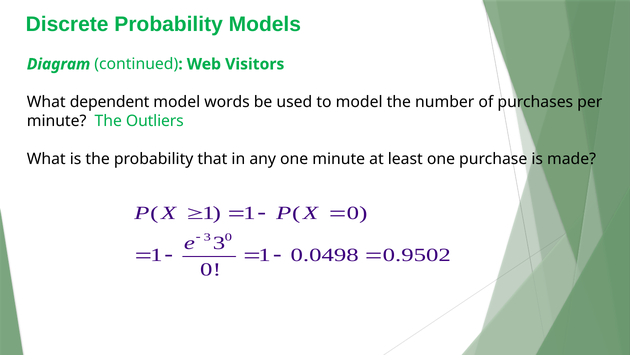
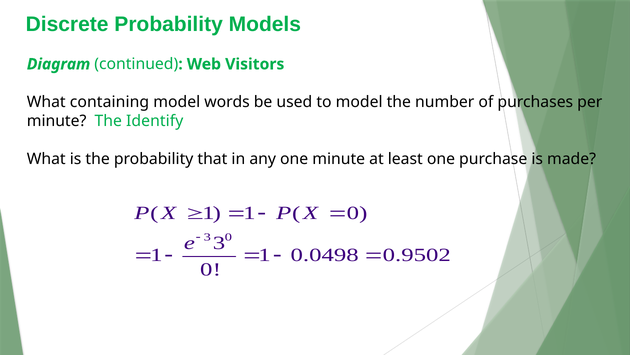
dependent: dependent -> containing
Outliers: Outliers -> Identify
